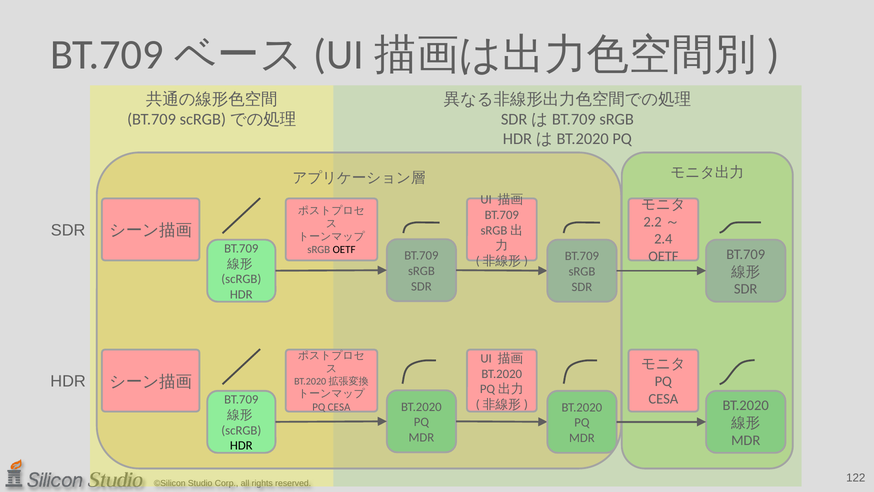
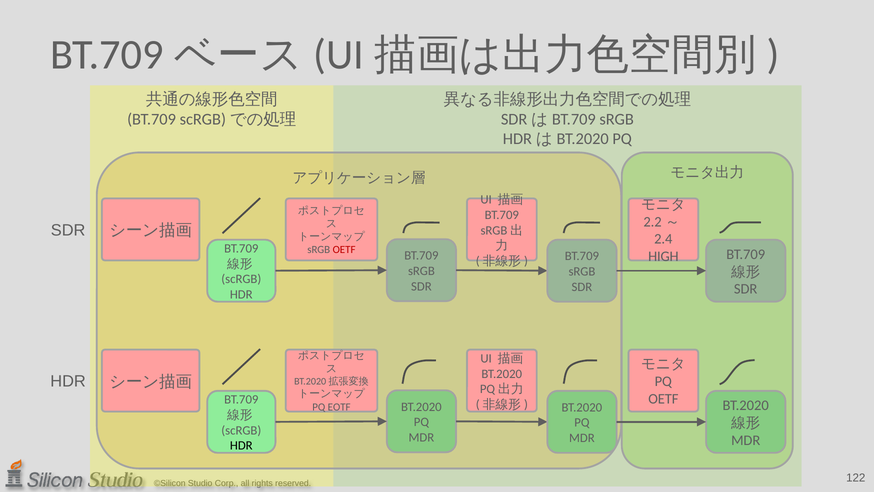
OETF at (344, 250) colour: black -> red
OETF at (663, 256): OETF -> HIGH
CESA at (663, 399): CESA -> OETF
CESA at (339, 407): CESA -> EOTF
